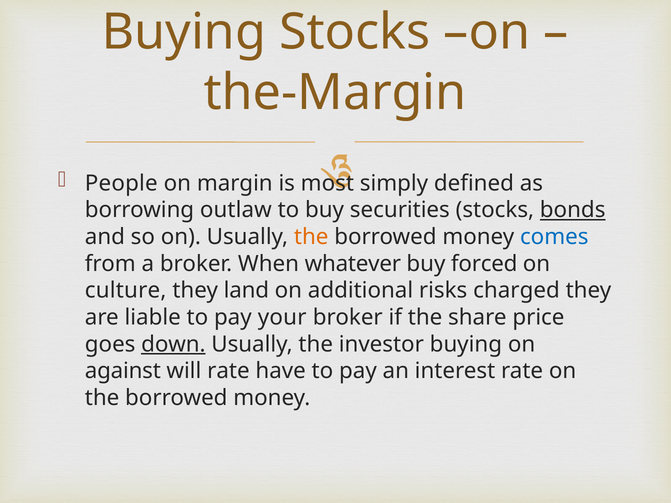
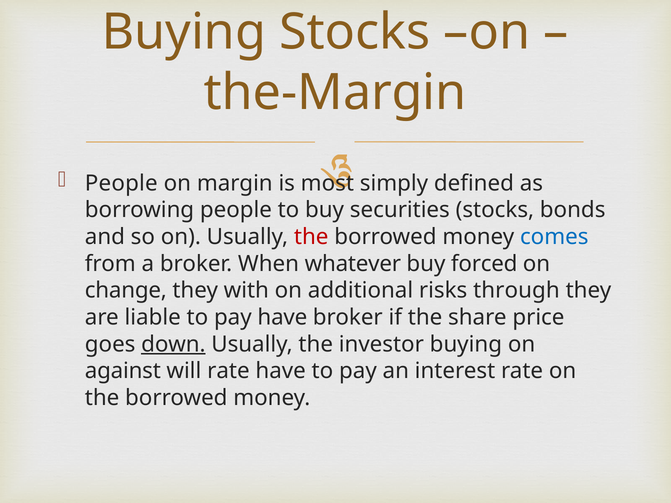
borrowing outlaw: outlaw -> people
bonds underline: present -> none
the at (311, 237) colour: orange -> red
culture: culture -> change
land: land -> with
charged: charged -> through
pay your: your -> have
